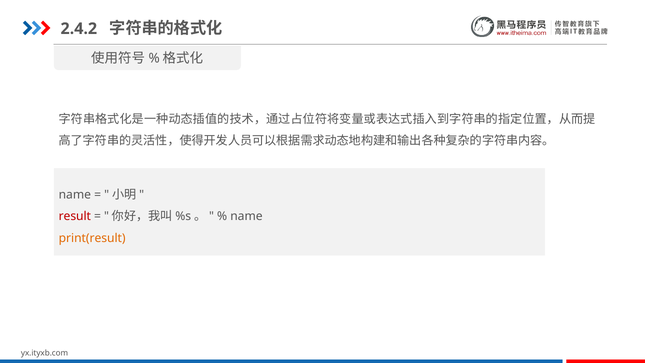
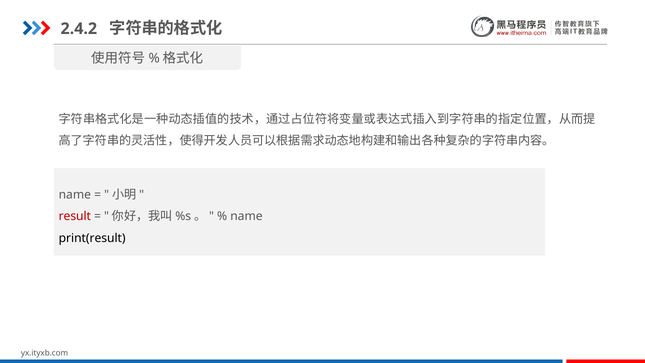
print(result colour: orange -> black
